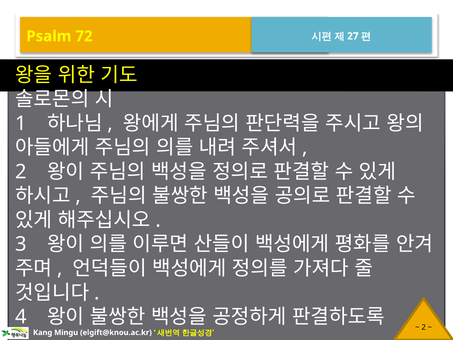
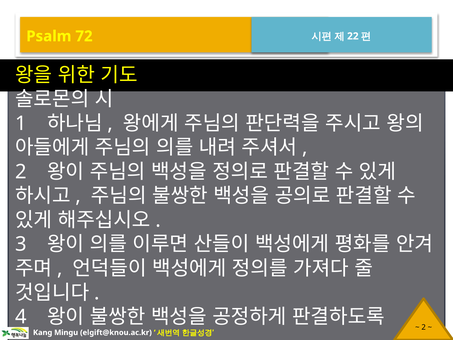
27: 27 -> 22
